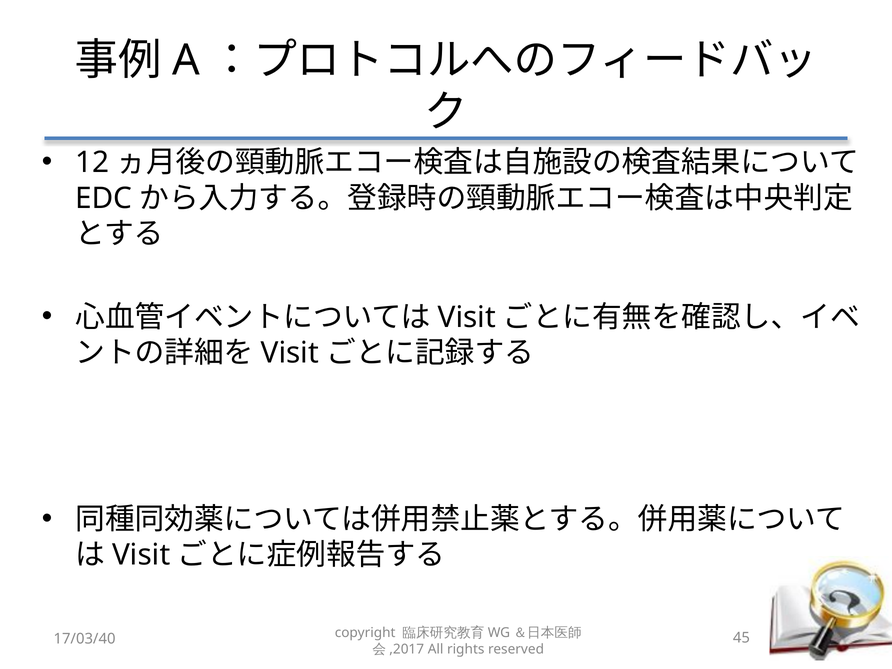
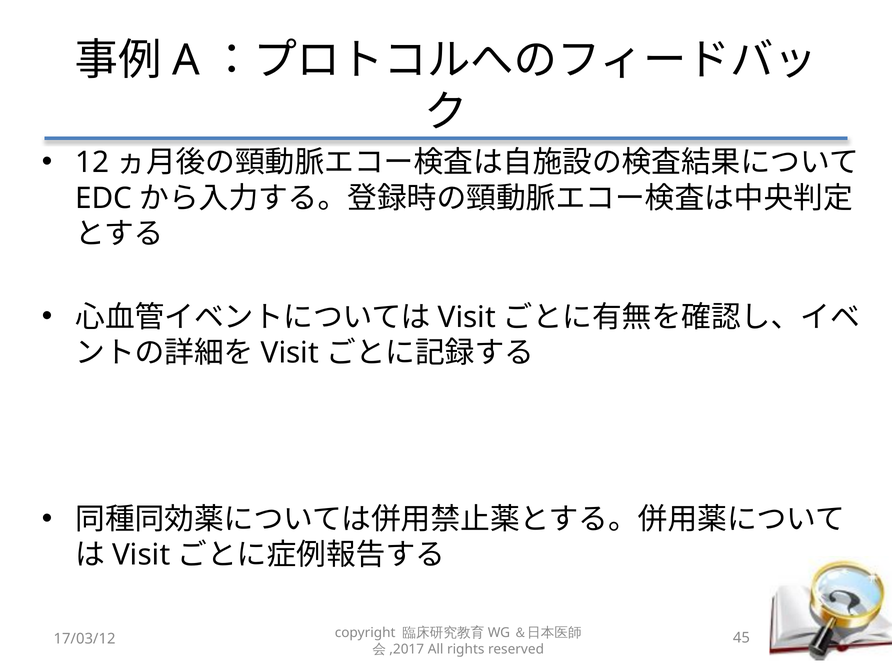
17/03/40: 17/03/40 -> 17/03/12
